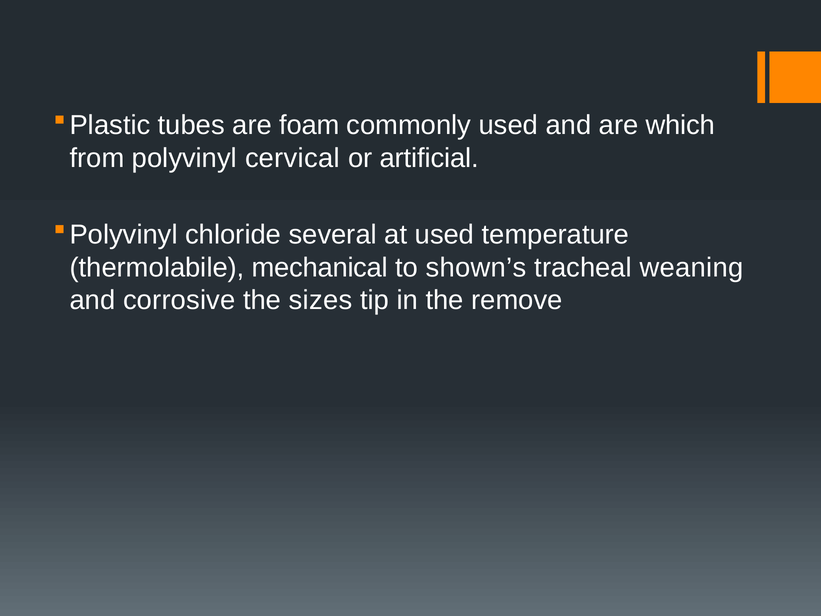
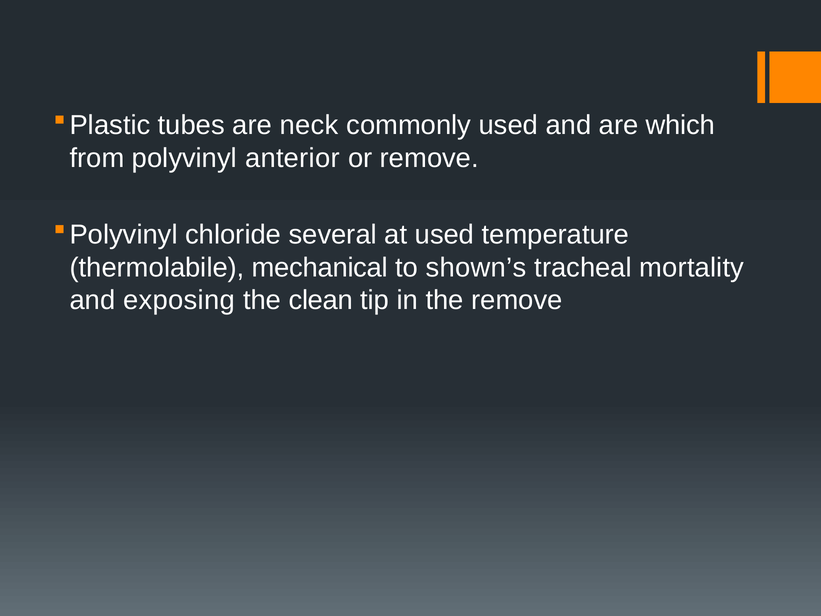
foam: foam -> neck
cervical: cervical -> anterior
or artificial: artificial -> remove
weaning: weaning -> mortality
corrosive: corrosive -> exposing
sizes: sizes -> clean
